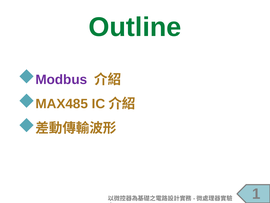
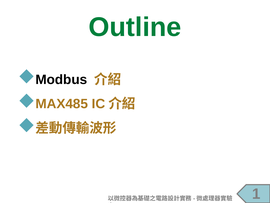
Modbus colour: purple -> black
